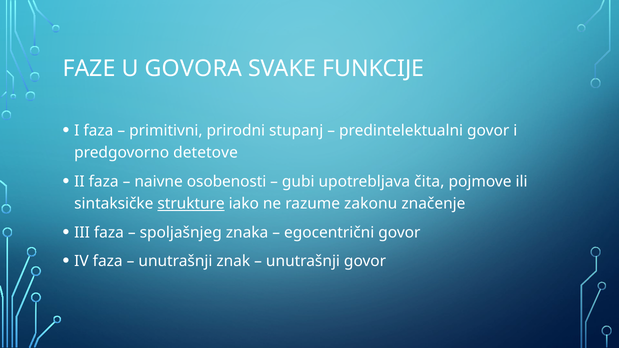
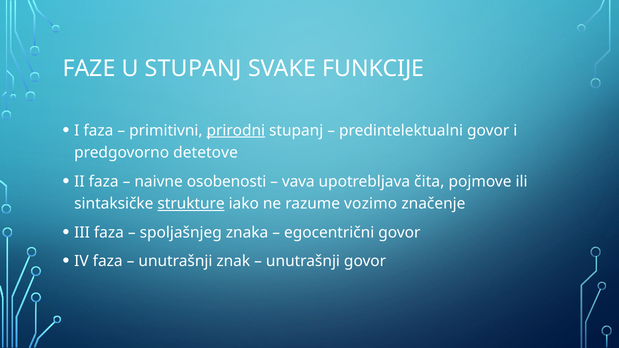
U GOVORA: GOVORA -> STUPANJ
prirodni underline: none -> present
gubi: gubi -> vava
zakonu: zakonu -> vozimo
